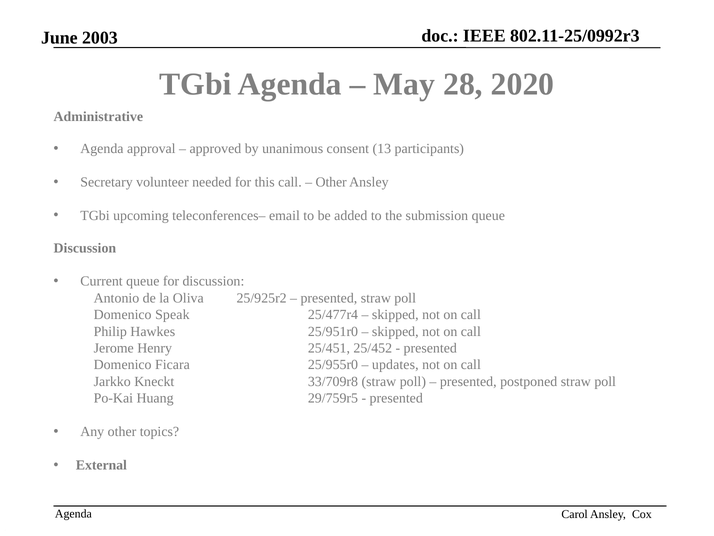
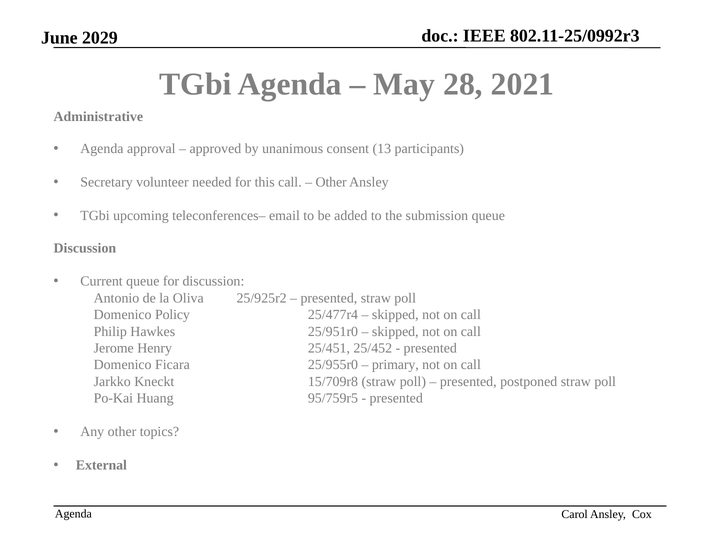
2003: 2003 -> 2029
2020: 2020 -> 2021
Speak: Speak -> Policy
updates: updates -> primary
33/709r8: 33/709r8 -> 15/709r8
29/759r5: 29/759r5 -> 95/759r5
